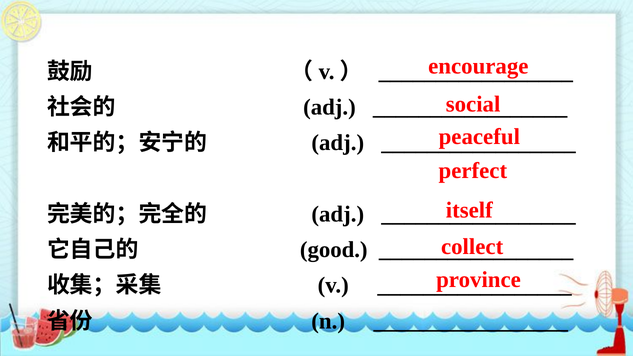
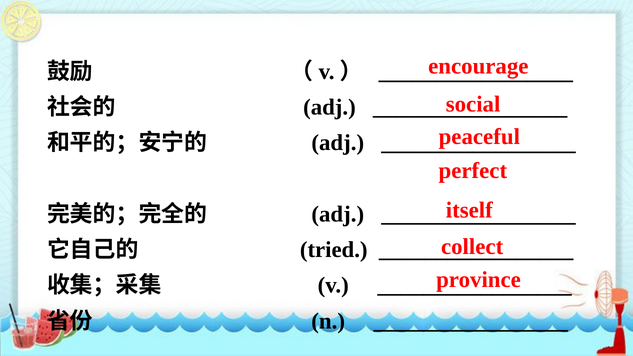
good: good -> tried
